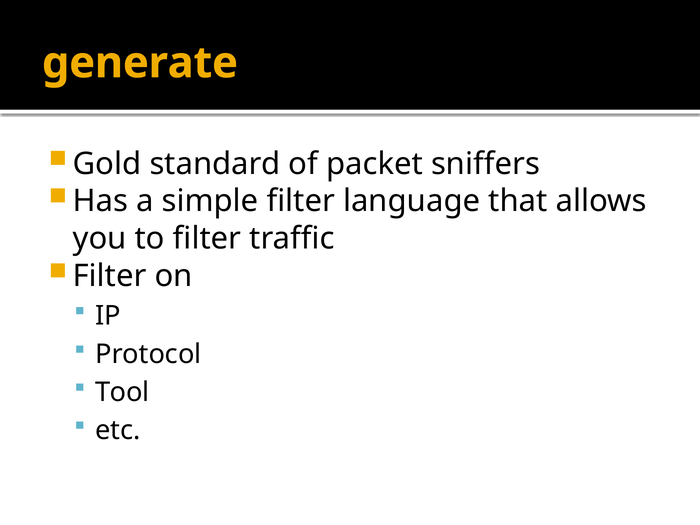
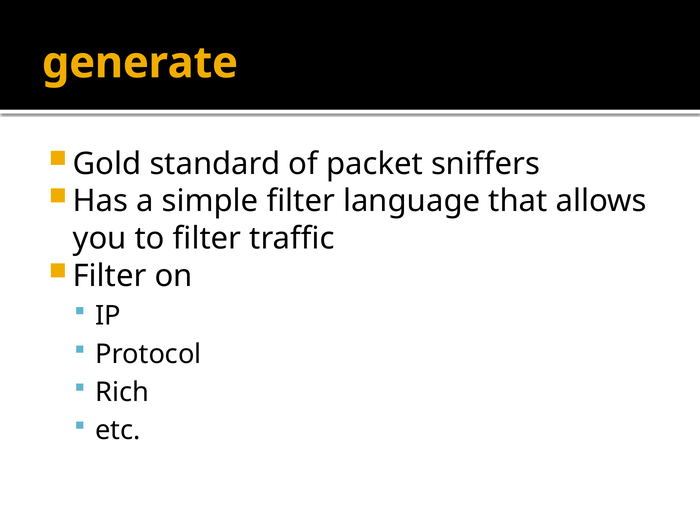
Tool: Tool -> Rich
